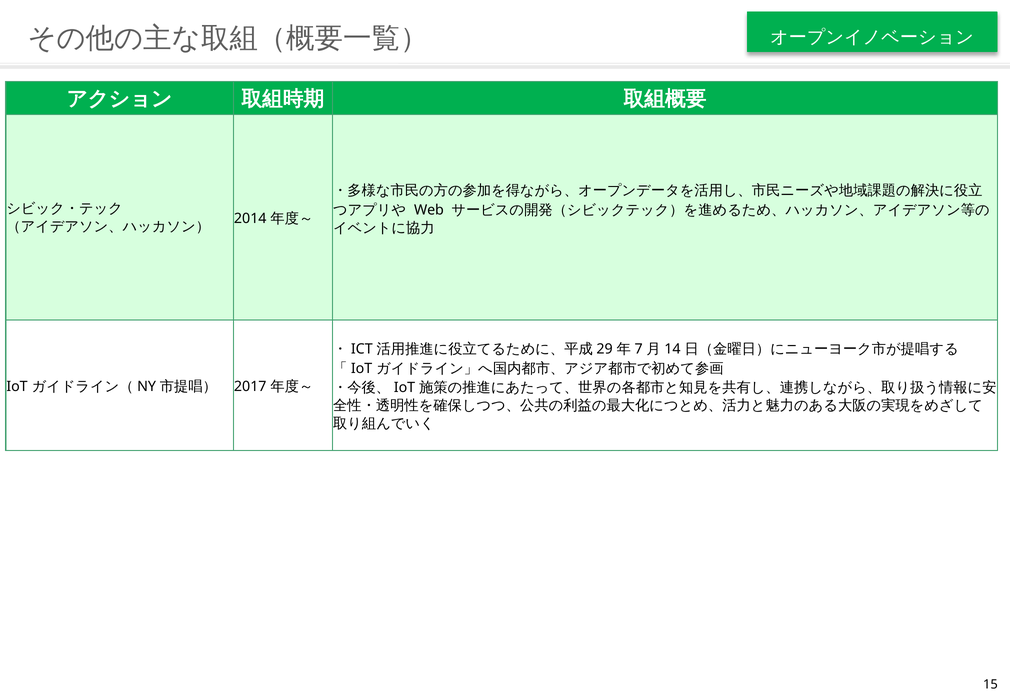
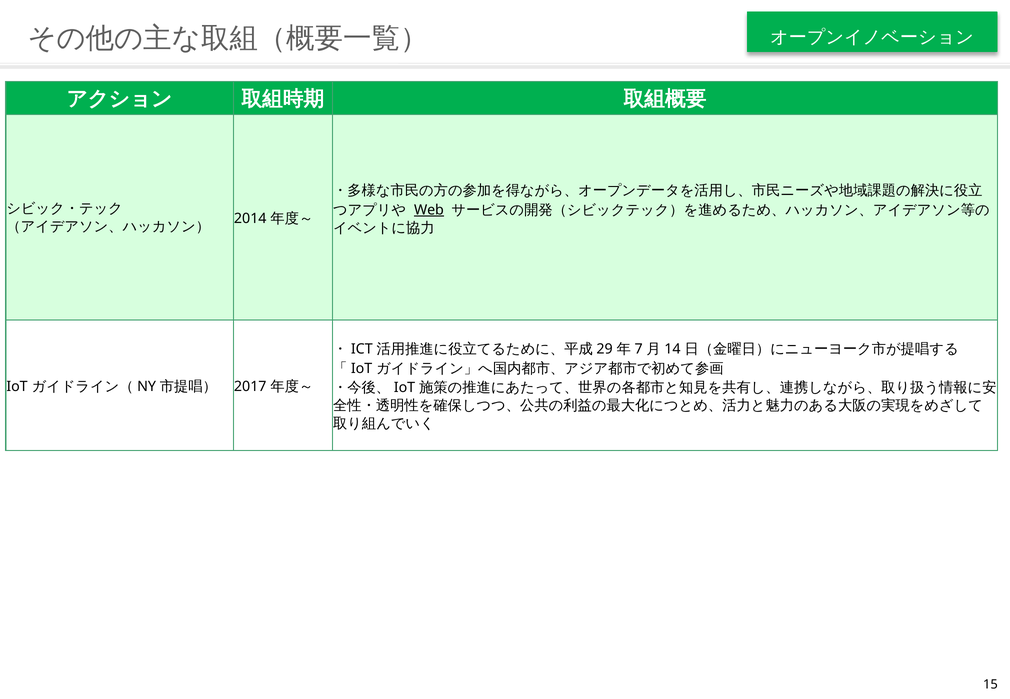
Web underline: none -> present
